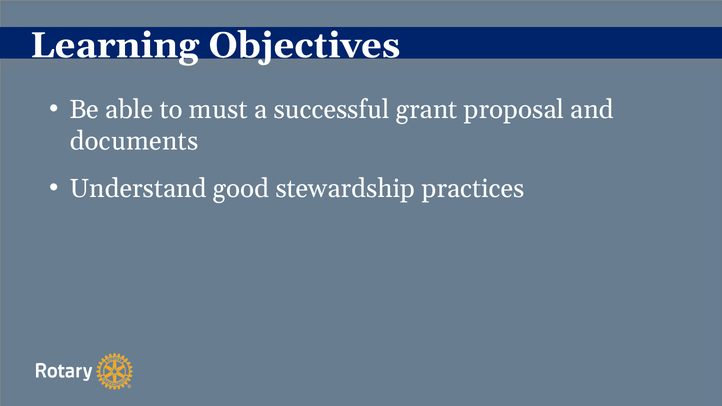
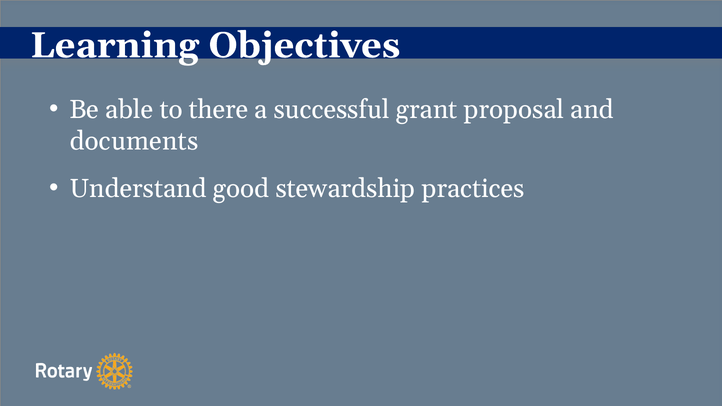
must: must -> there
